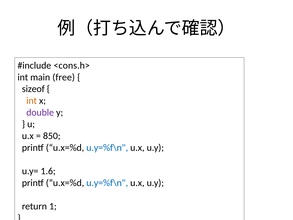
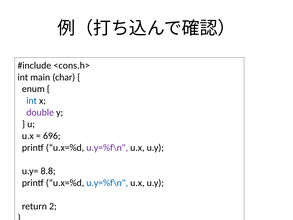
free: free -> char
sizeof: sizeof -> enum
int at (32, 101) colour: orange -> blue
850: 850 -> 696
u.y=%f\n at (107, 147) colour: blue -> purple
1.6: 1.6 -> 8.8
1: 1 -> 2
